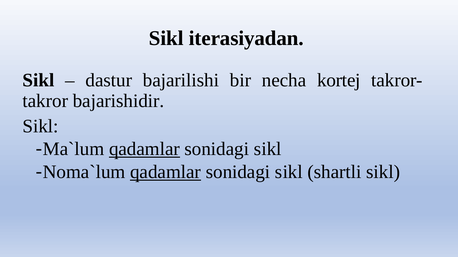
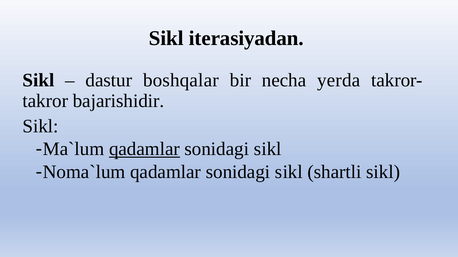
bajarilishi: bajarilishi -> boshqalar
kortej: kortej -> yerda
qadamlar at (166, 172) underline: present -> none
